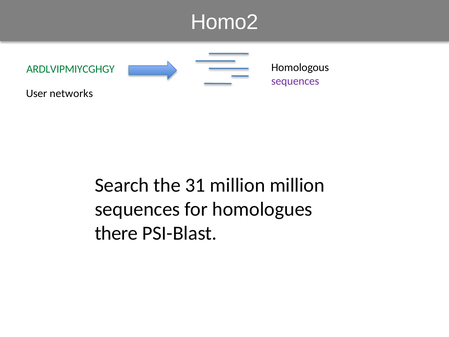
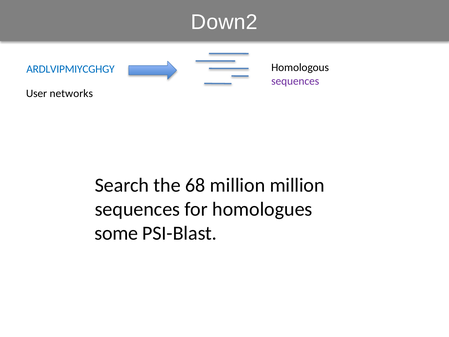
Homo2: Homo2 -> Down2
ARDLVIPMIYCGHGY colour: green -> blue
31: 31 -> 68
there: there -> some
